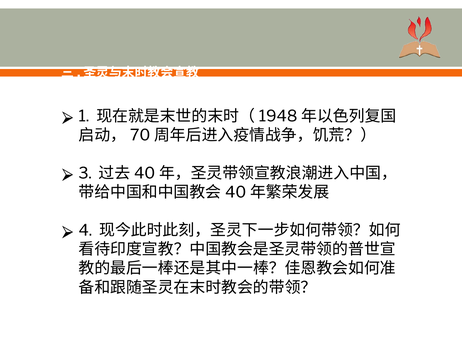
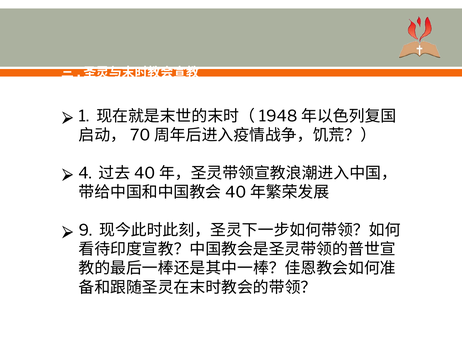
3: 3 -> 4
4: 4 -> 9
